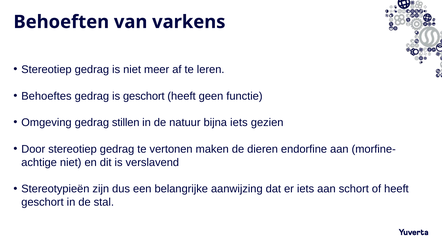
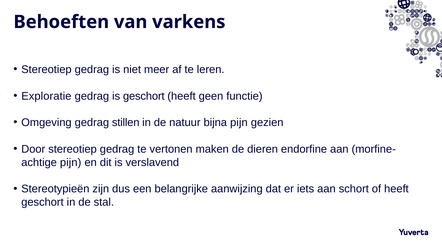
Behoeftes: Behoeftes -> Exploratie
bijna iets: iets -> pijn
niet at (71, 162): niet -> pijn
